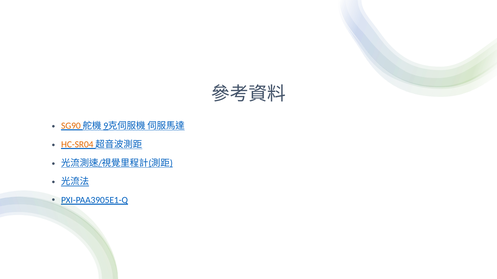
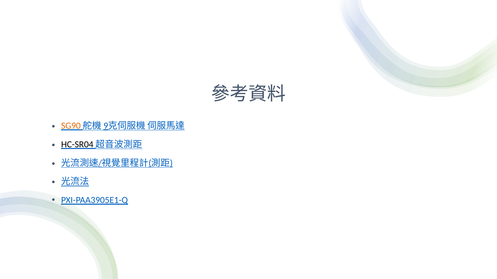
HC-SR04 colour: orange -> black
